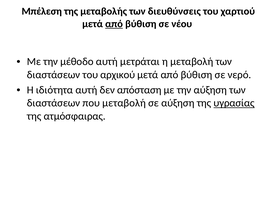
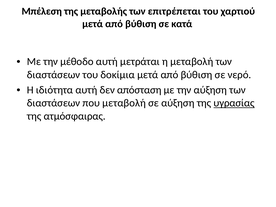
διευθύνσεις: διευθύνσεις -> επιτρέπεται
από at (114, 24) underline: present -> none
νέου: νέου -> κατά
αρχικού: αρχικού -> δοκίμια
